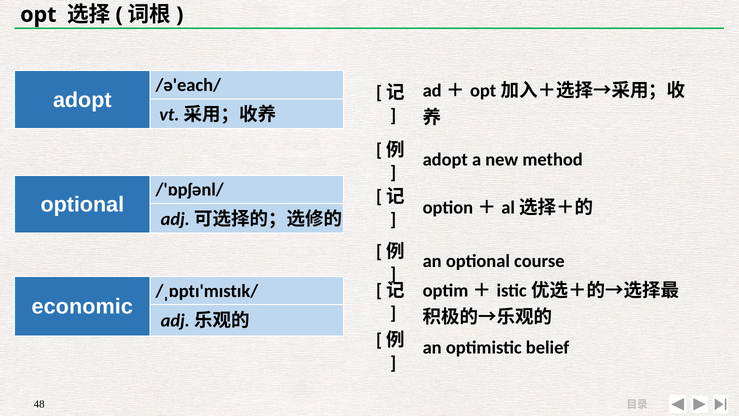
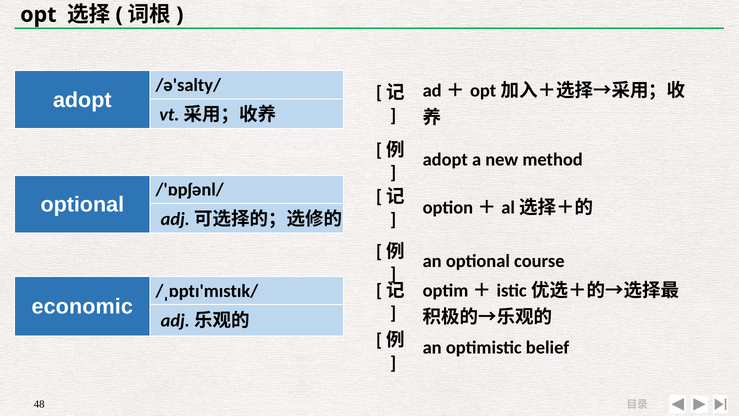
/ə'each/: /ə'each/ -> /ə'salty/
